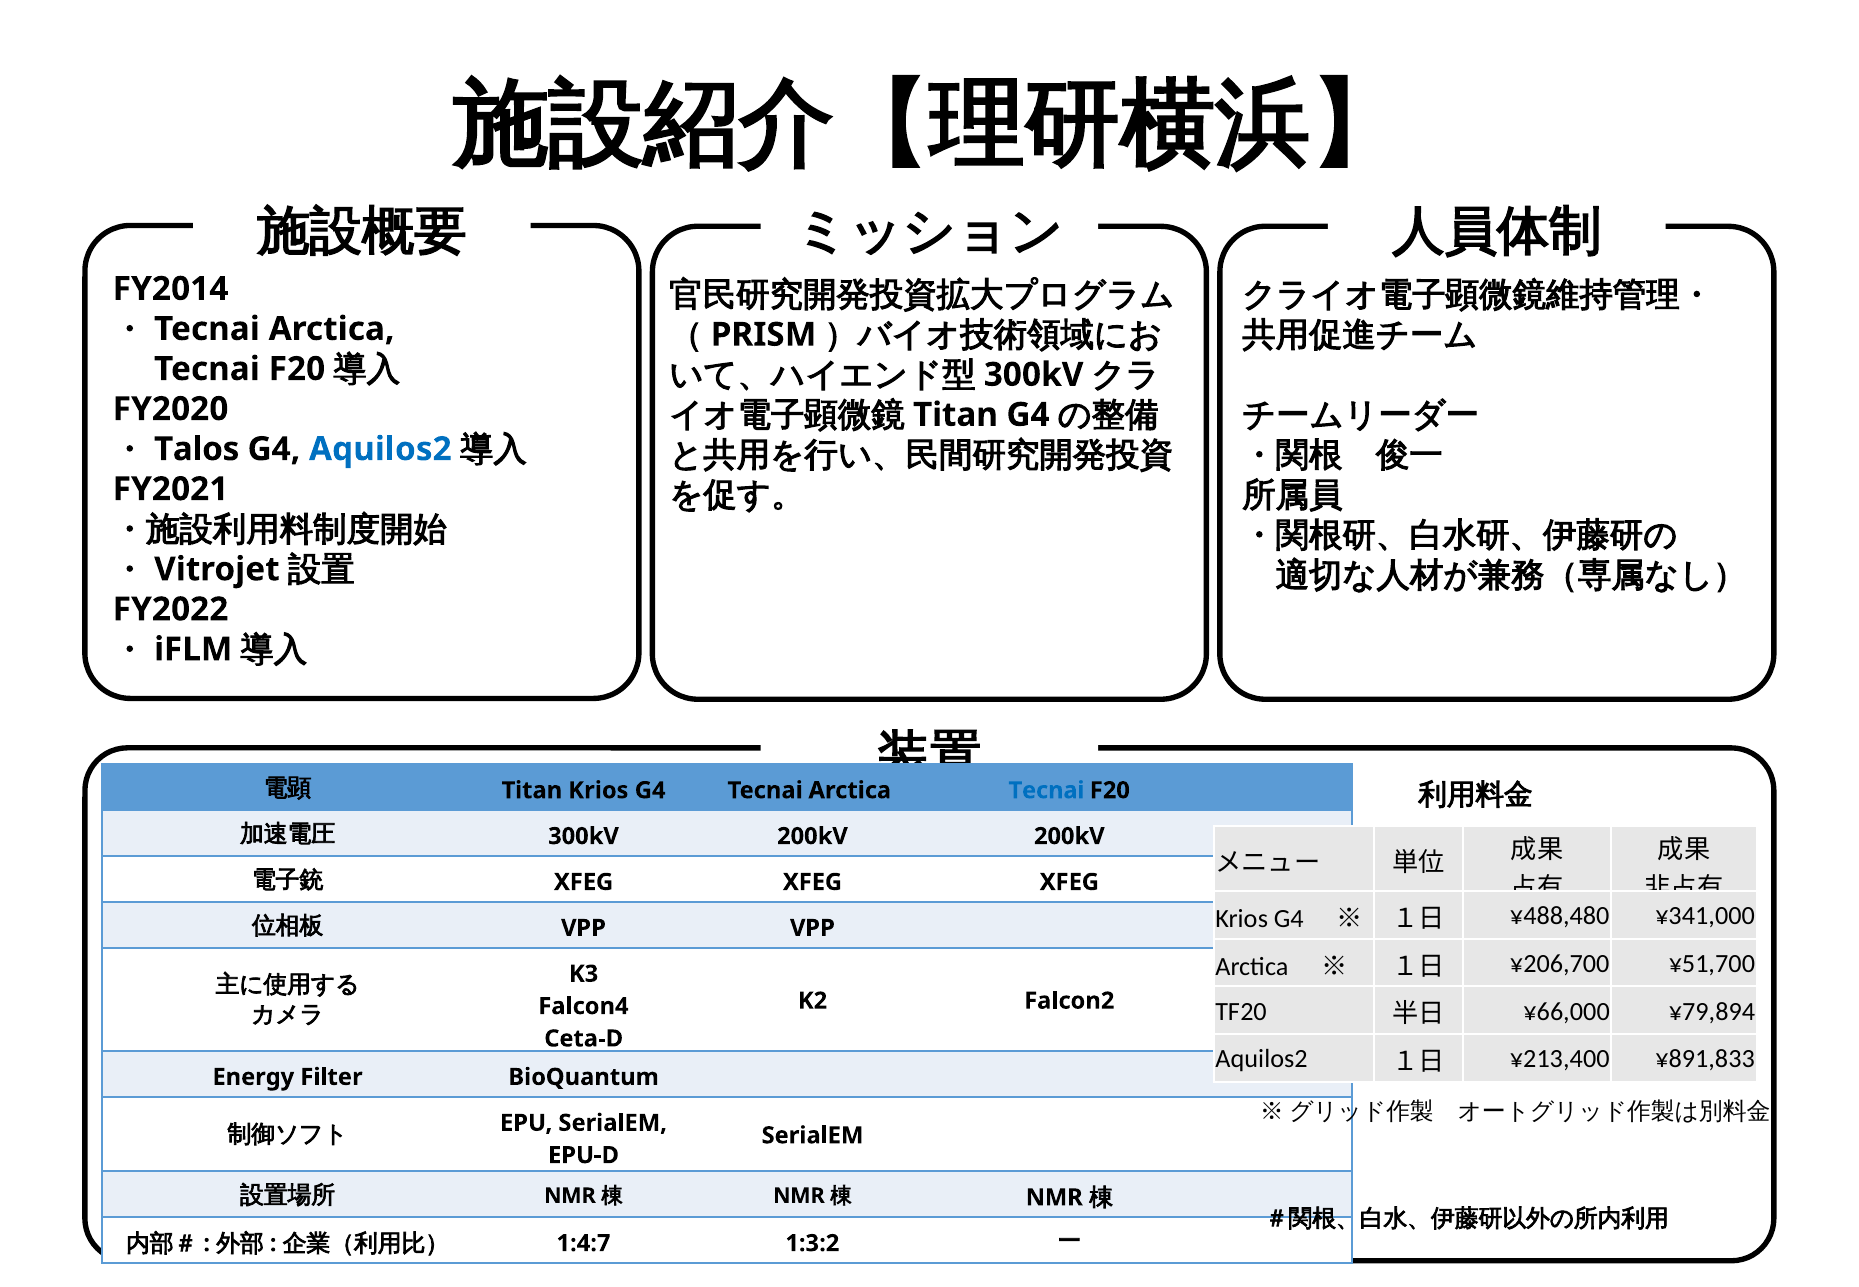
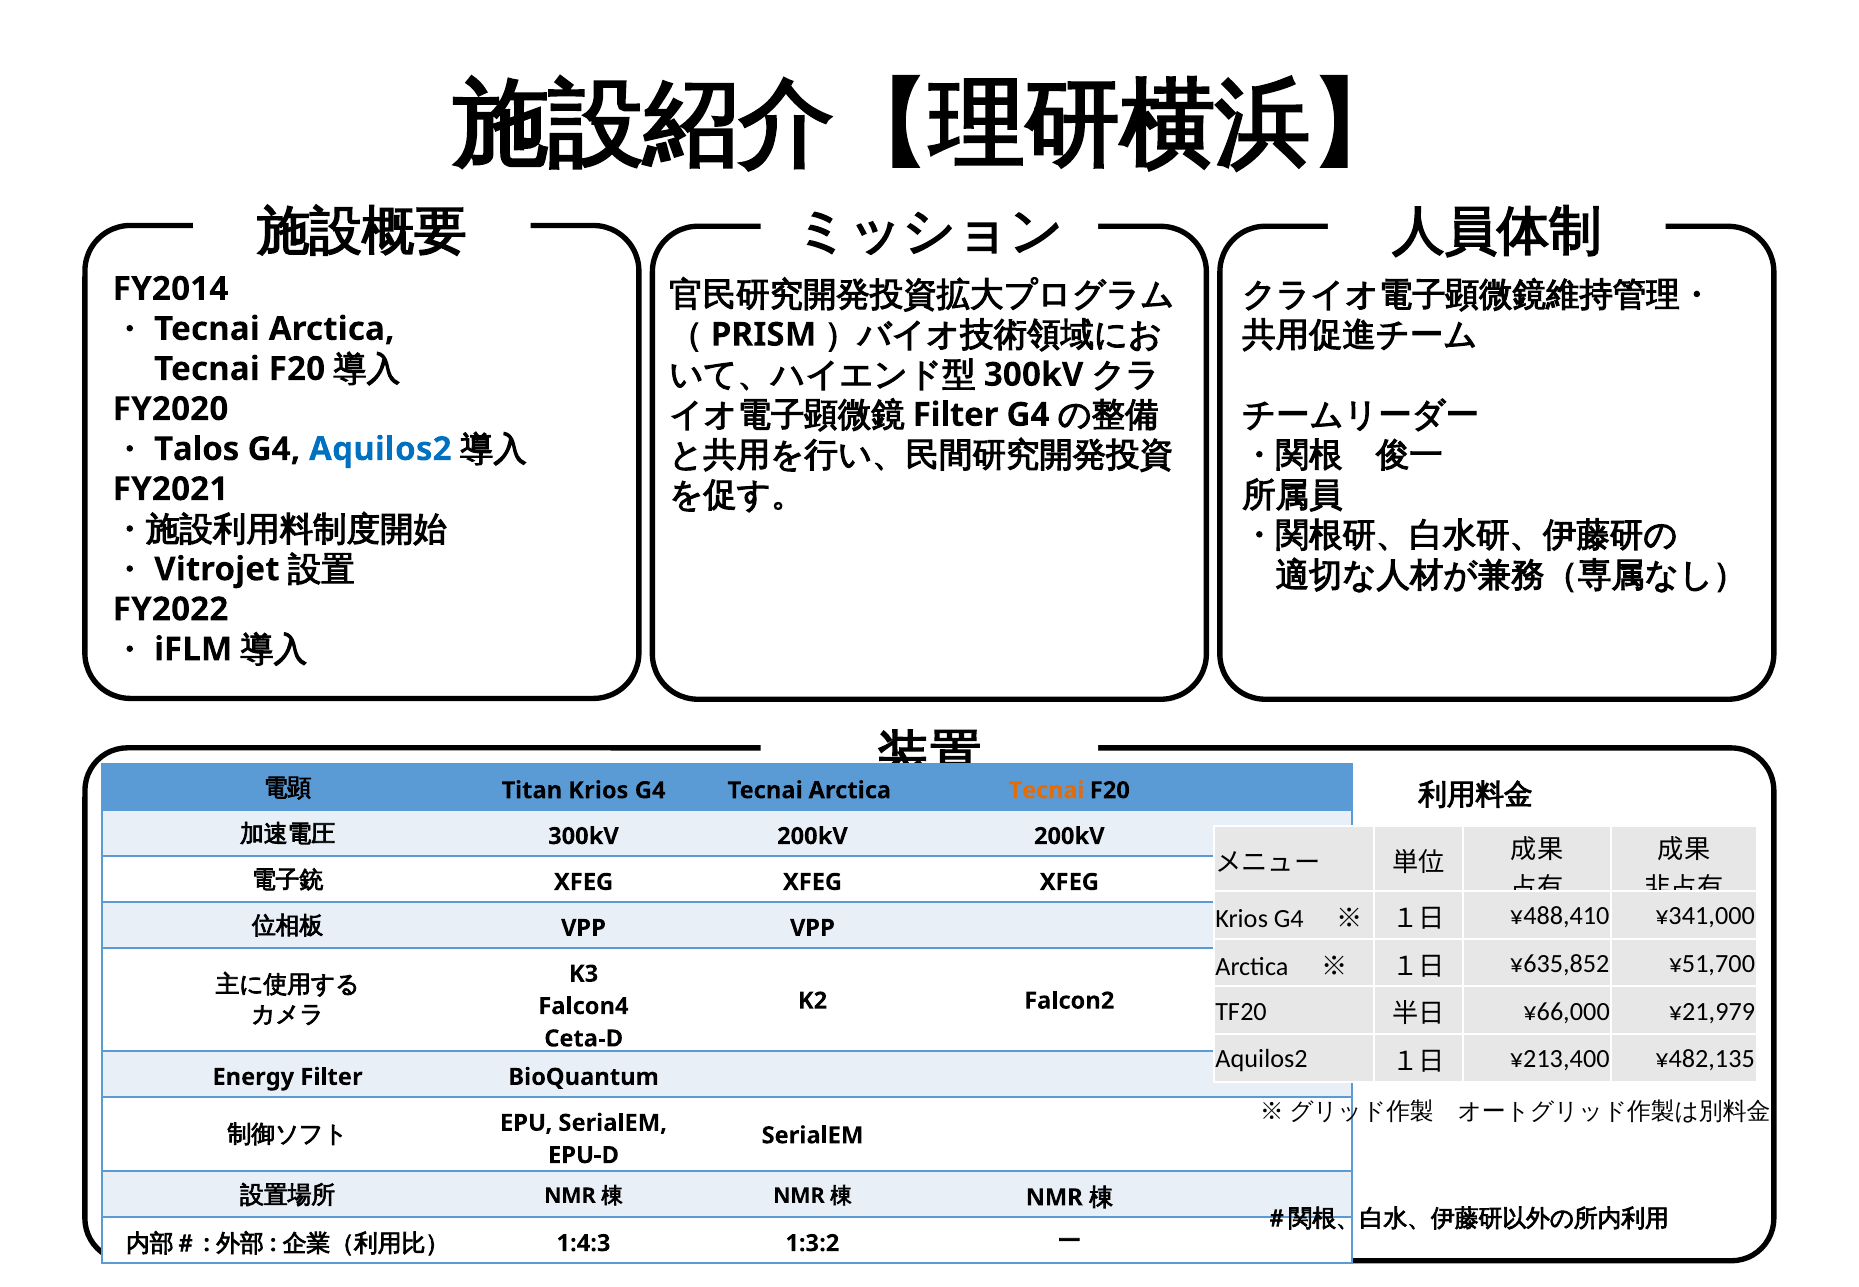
Titan at (955, 415): Titan -> Filter
Tecnai at (1046, 790) colour: blue -> orange
¥488,480: ¥488,480 -> ¥488,410
¥206,700: ¥206,700 -> ¥635,852
¥79,894: ¥79,894 -> ¥21,979
¥891,833: ¥891,833 -> ¥482,135
1:4:7: 1:4:7 -> 1:4:3
